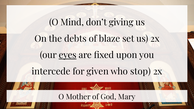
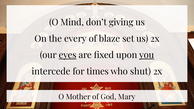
debts: debts -> every
you underline: none -> present
given: given -> times
stop: stop -> shut
